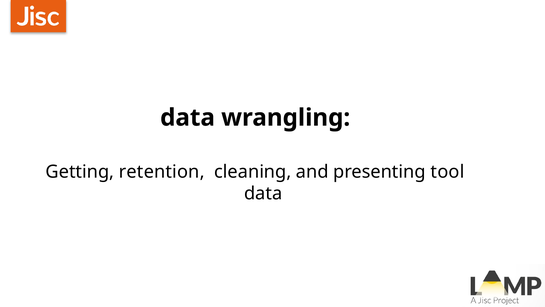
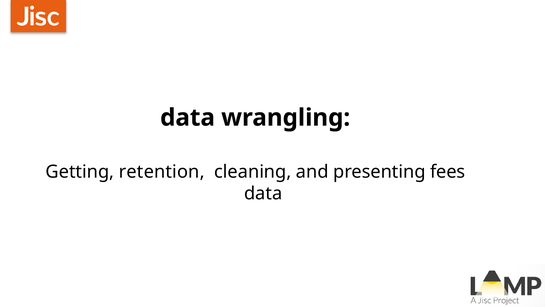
tool: tool -> fees
